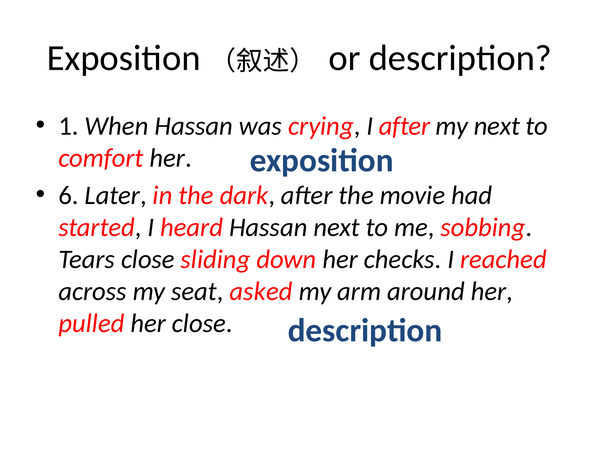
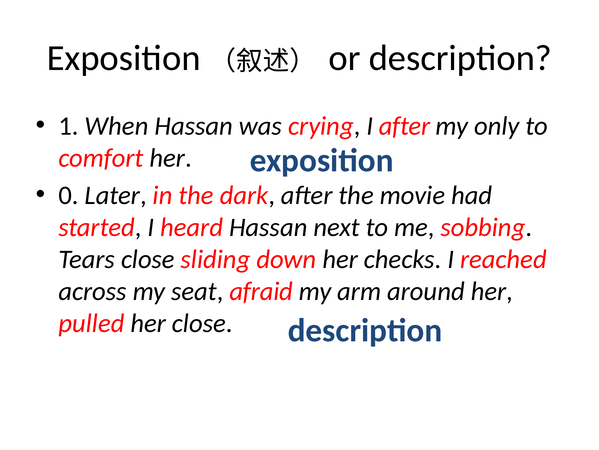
my next: next -> only
6: 6 -> 0
asked: asked -> afraid
